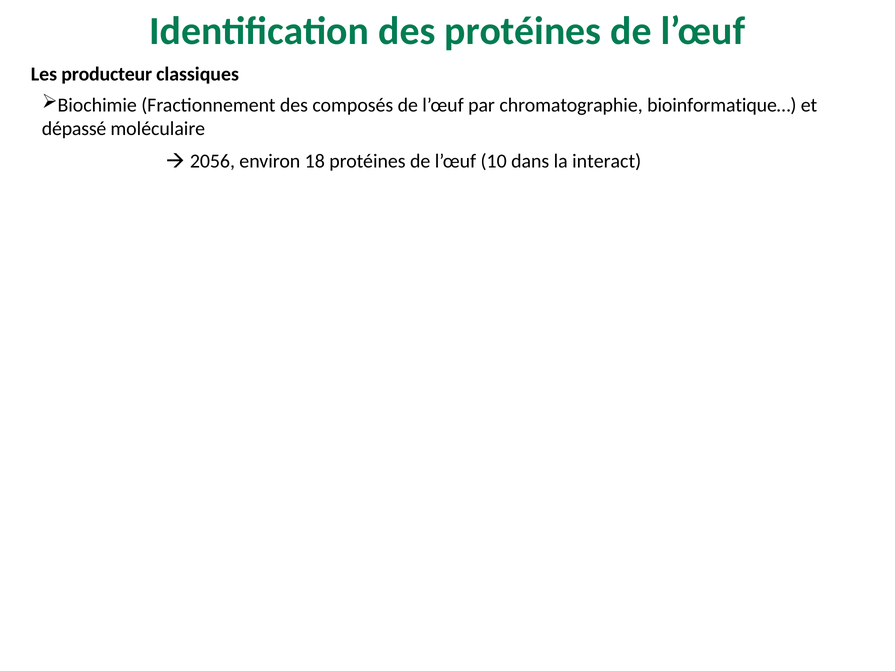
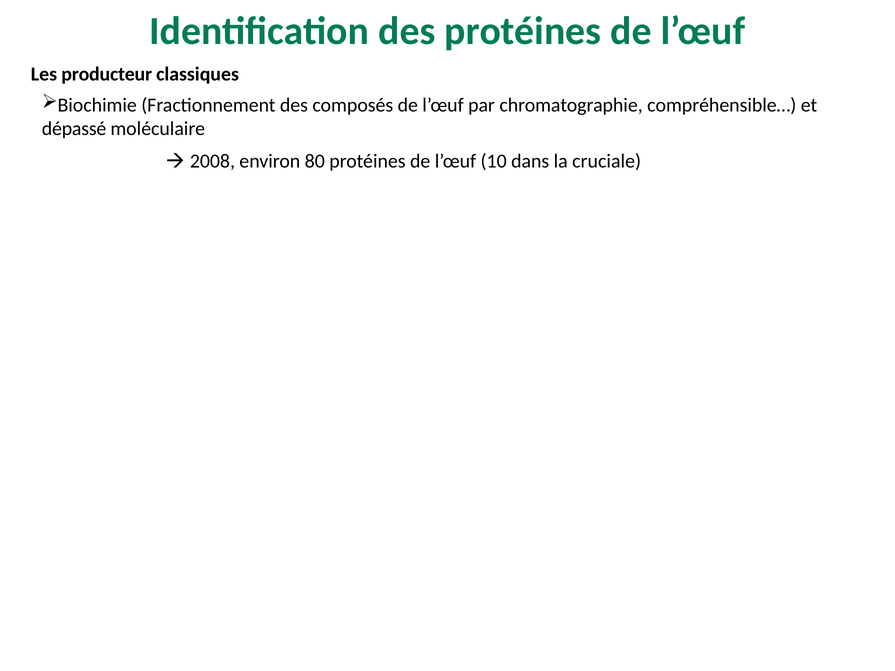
bioinformatique…: bioinformatique… -> compréhensible…
2056: 2056 -> 2008
18: 18 -> 80
interact: interact -> cruciale
